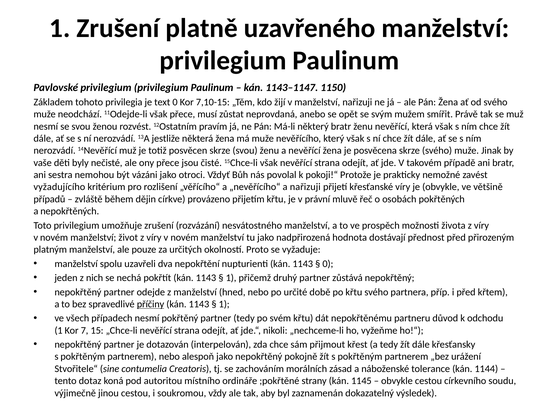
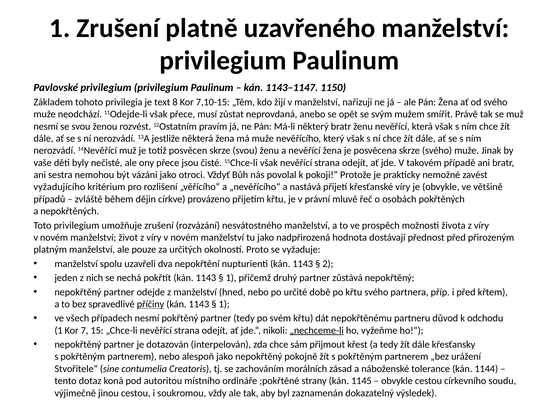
text 0: 0 -> 8
a nařizuji: nařizuji -> nastává
0 at (328, 264): 0 -> 2
„nechceme-li underline: none -> present
